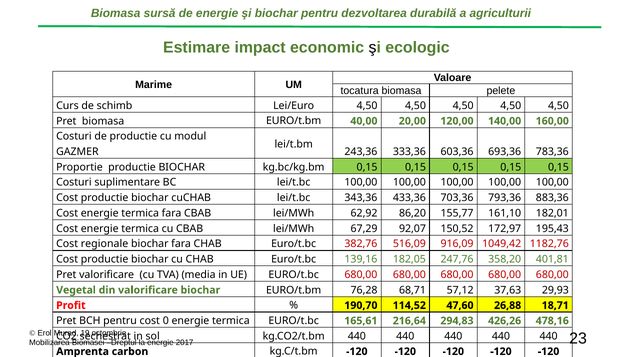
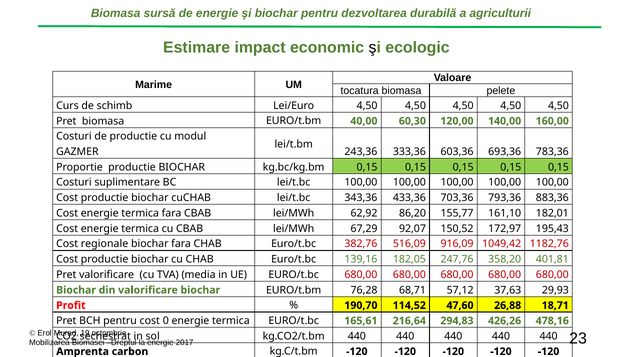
20,00: 20,00 -> 60,30
Vegetal at (76, 290): Vegetal -> Biochar
